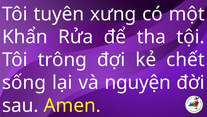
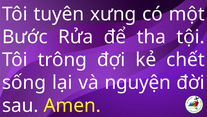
Khẩn: Khẩn -> Bước
